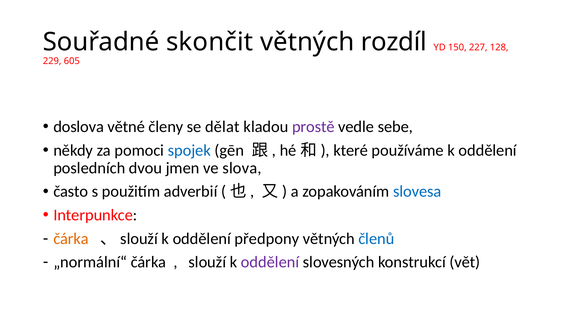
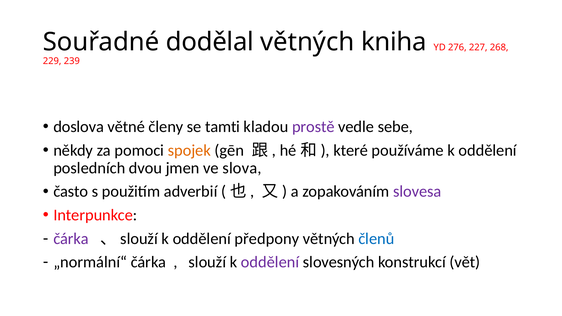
skončit: skončit -> dodělal
rozdíl: rozdíl -> kniha
150: 150 -> 276
128: 128 -> 268
605: 605 -> 239
dělat: dělat -> tamti
spojek colour: blue -> orange
slovesa colour: blue -> purple
čárka at (71, 239) colour: orange -> purple
